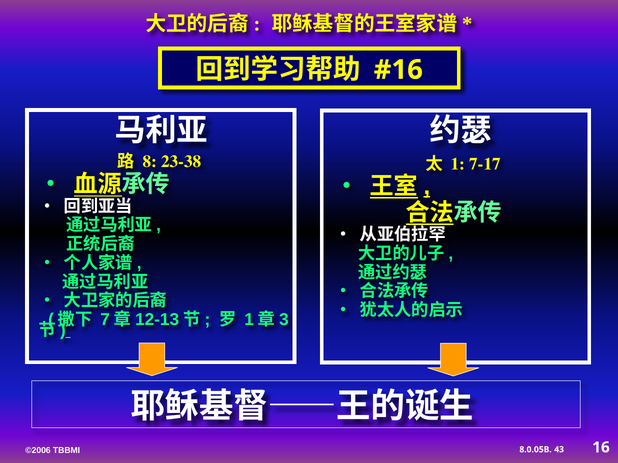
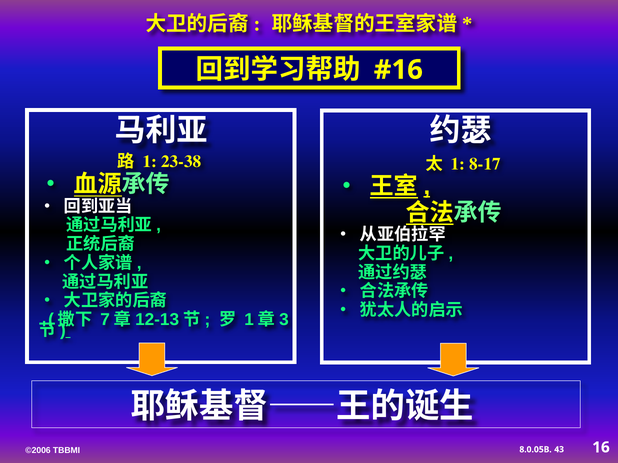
8 at (150, 162): 8 -> 1
7-17: 7-17 -> 8-17
